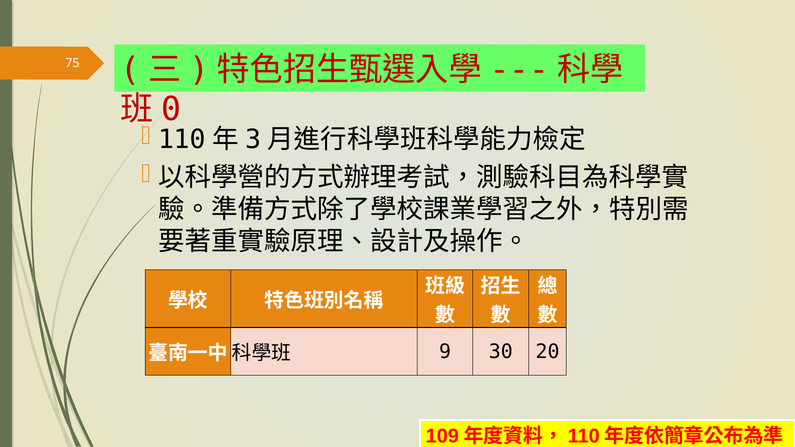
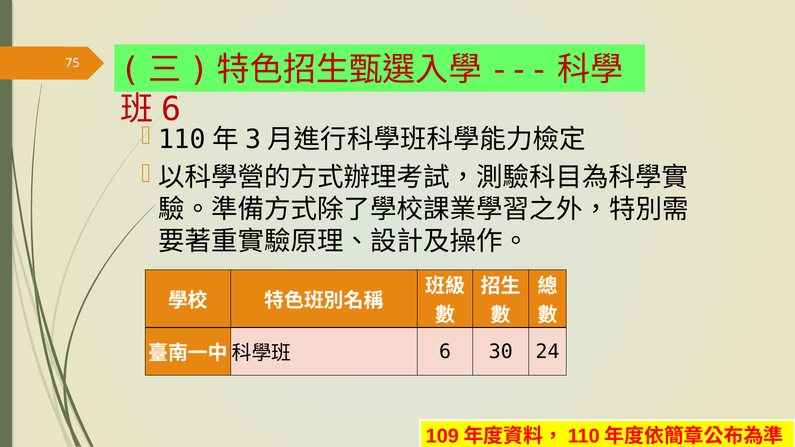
0 at (171, 109): 0 -> 6
9 at (445, 352): 9 -> 6
20: 20 -> 24
